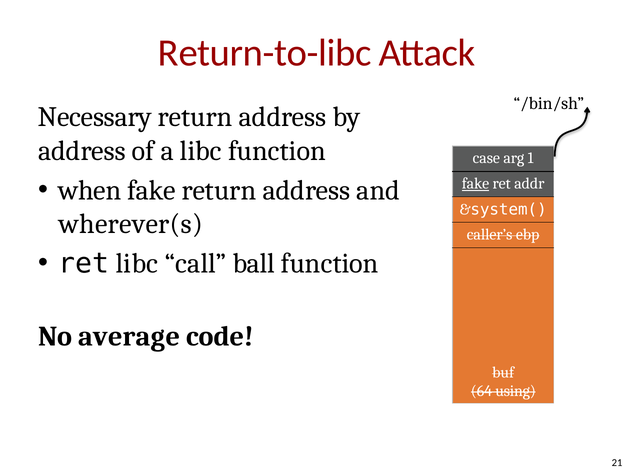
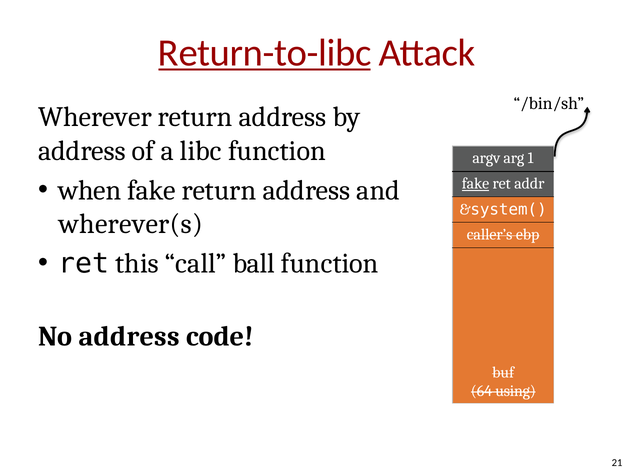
Return-to-libc underline: none -> present
Necessary: Necessary -> Wherever
case: case -> argv
ret libc: libc -> this
No average: average -> address
